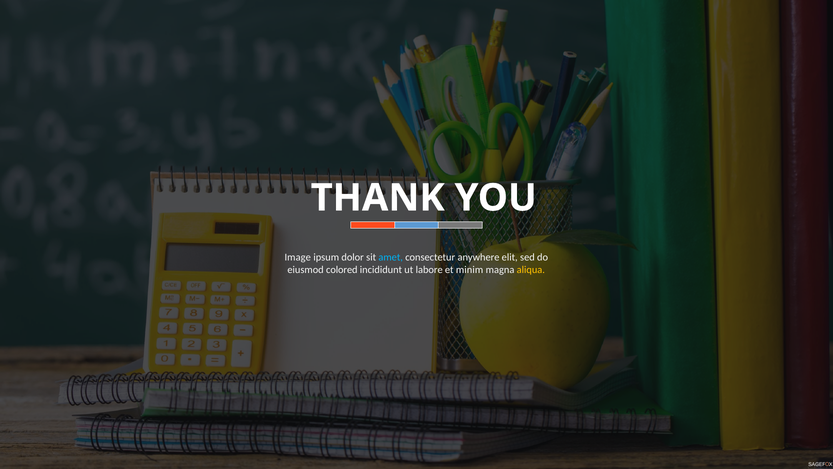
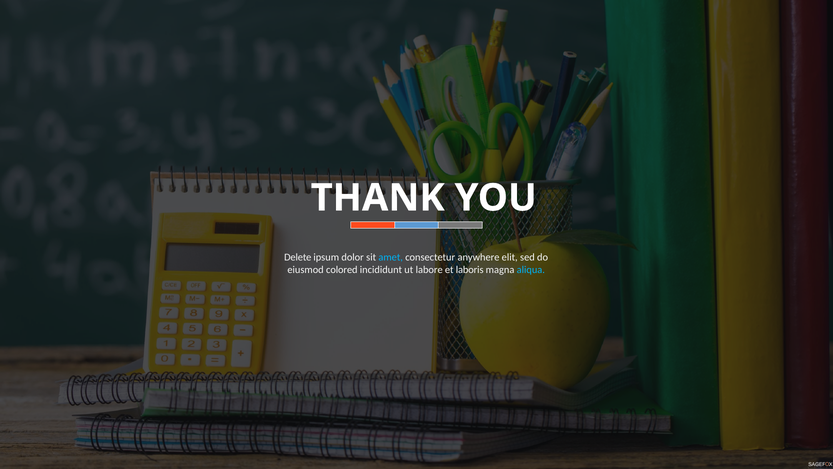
Image: Image -> Delete
minim: minim -> laboris
aliqua colour: yellow -> light blue
